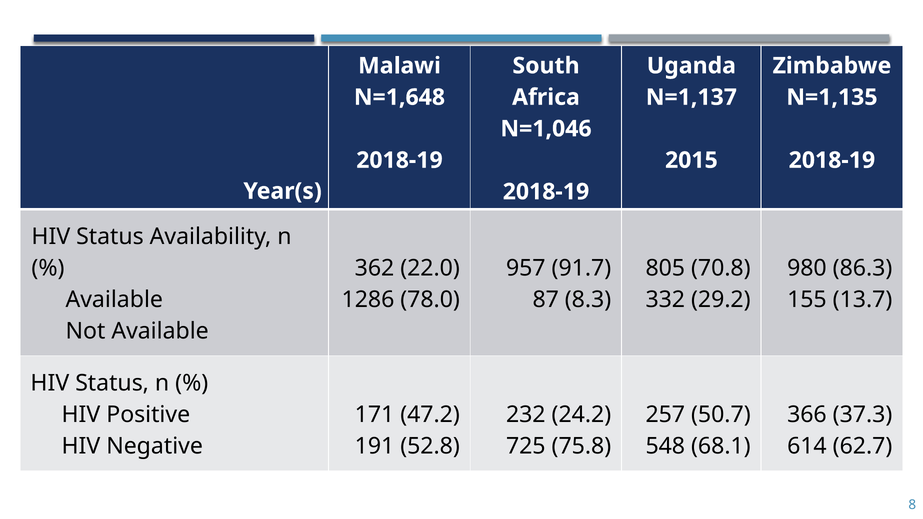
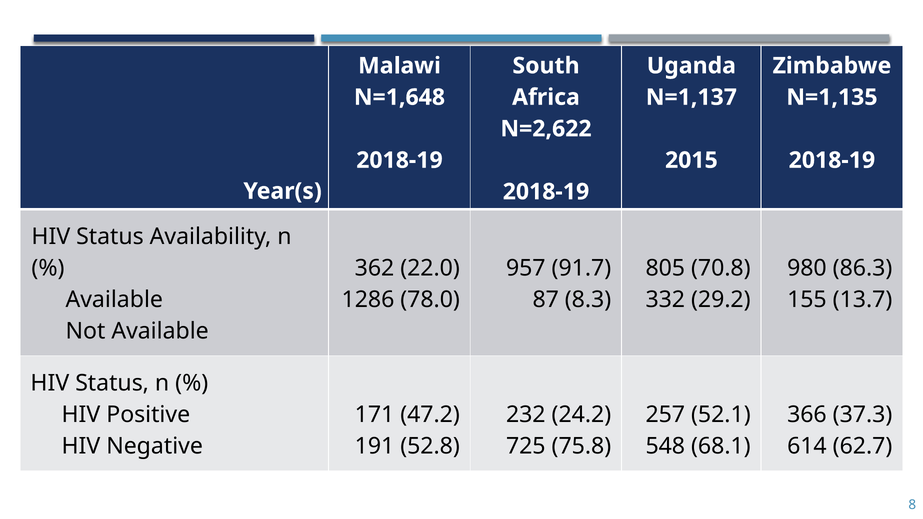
N=1,046: N=1,046 -> N=2,622
50.7: 50.7 -> 52.1
